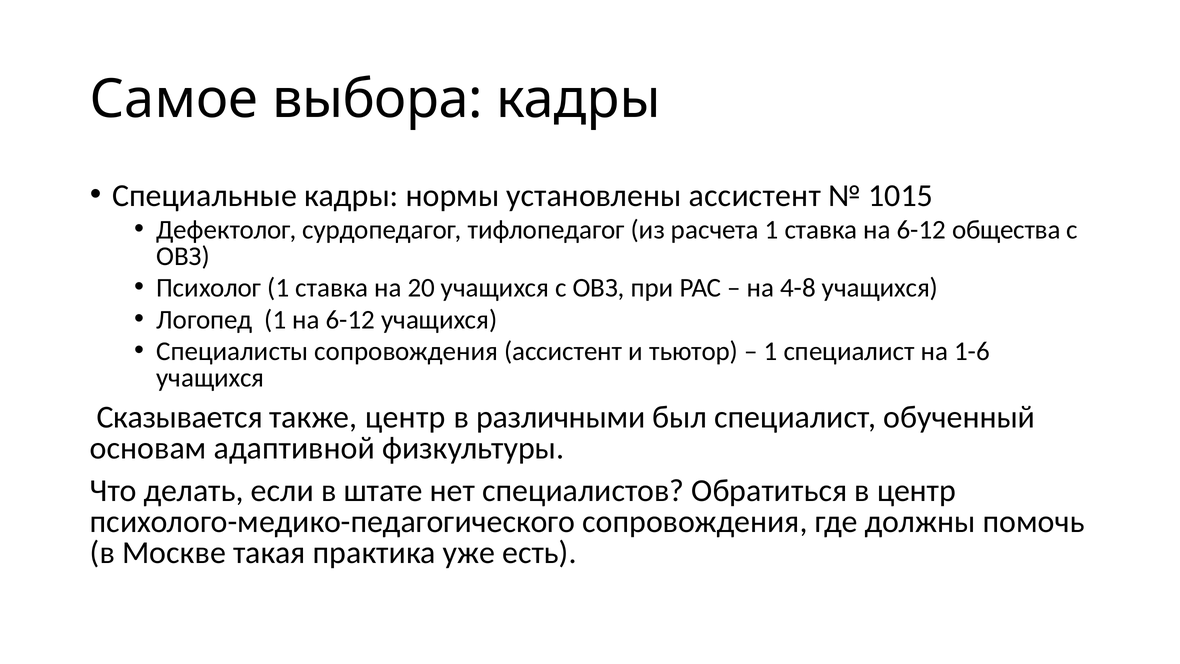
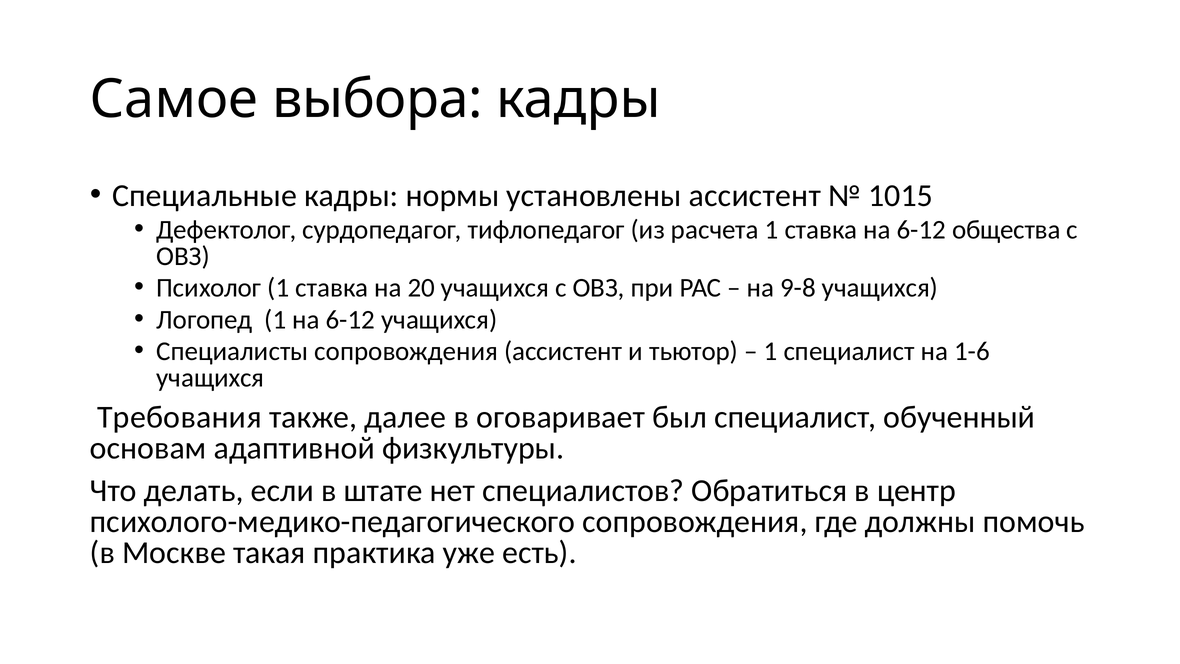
4-8: 4-8 -> 9-8
Сказывается: Сказывается -> Требования
также центр: центр -> далее
различными: различными -> оговаривает
